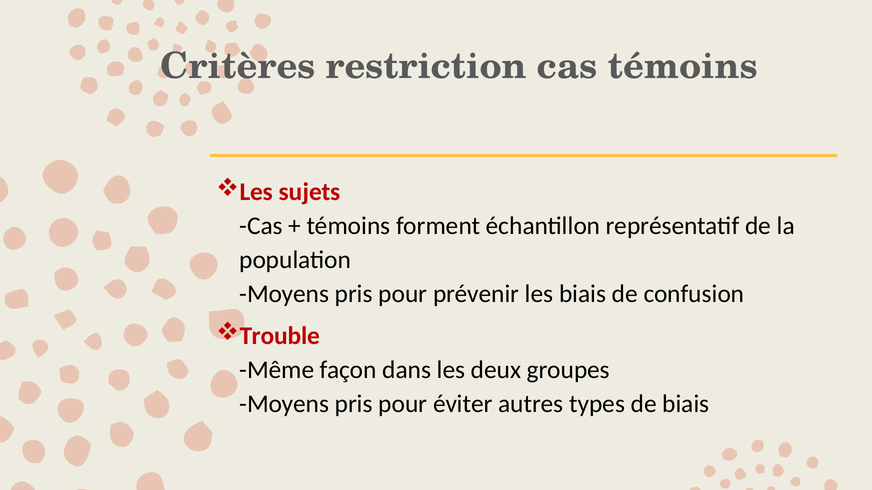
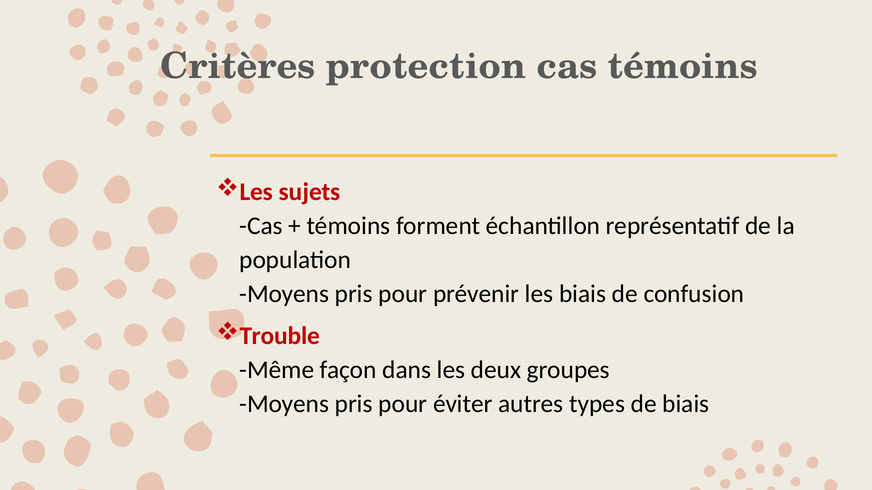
restriction: restriction -> protection
